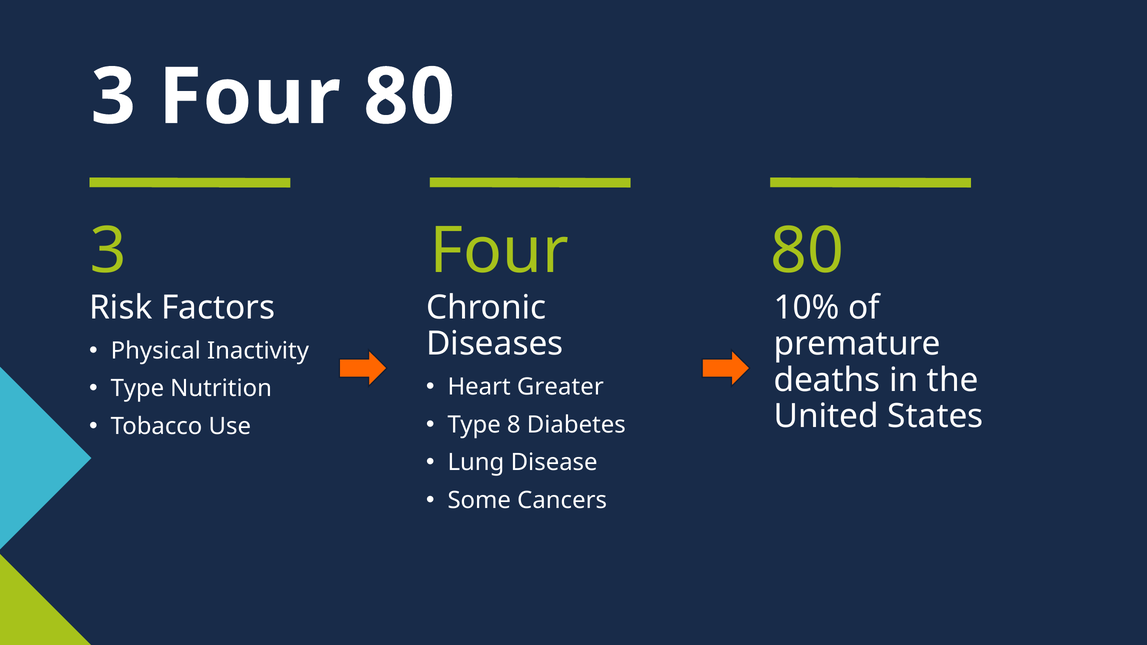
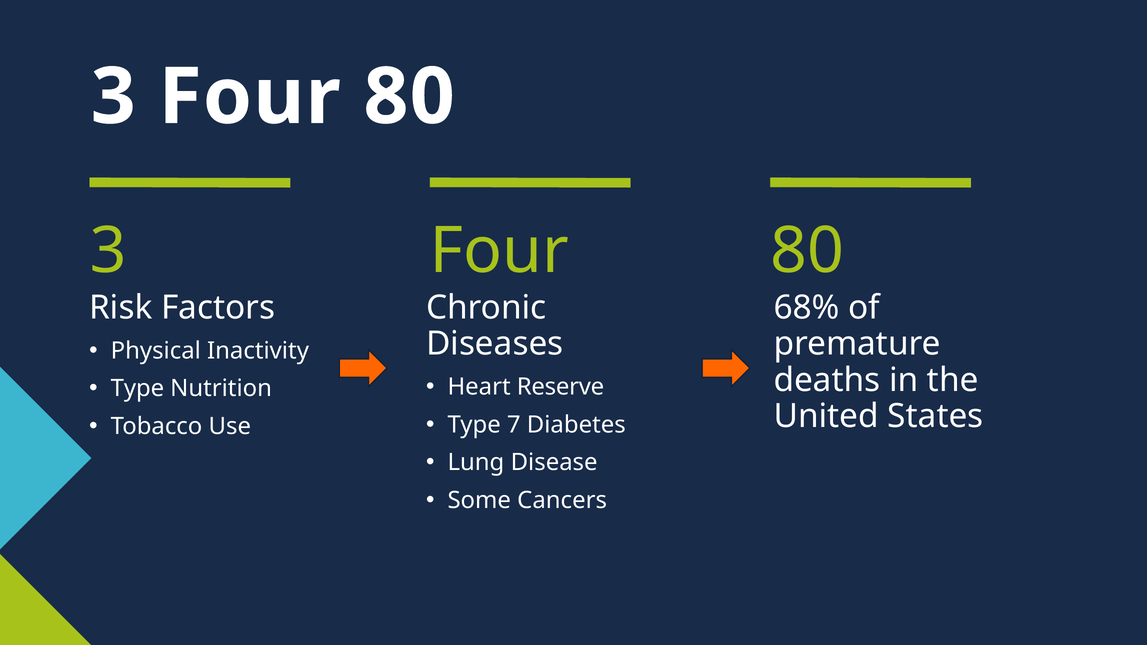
10%: 10% -> 68%
Greater: Greater -> Reserve
8: 8 -> 7
